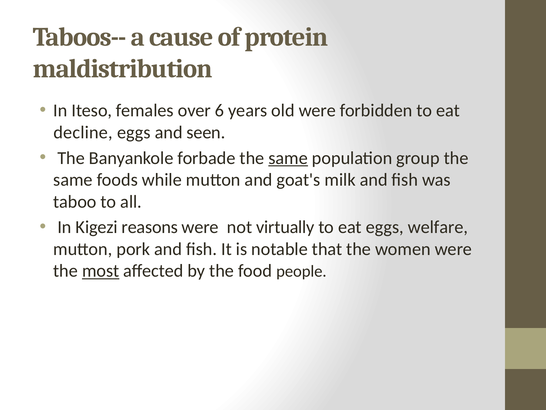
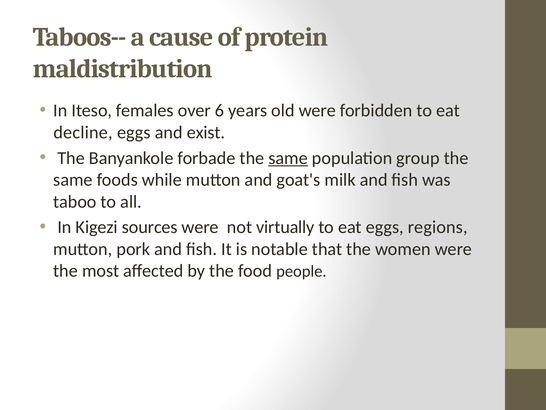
seen: seen -> exist
reasons: reasons -> sources
welfare: welfare -> regions
most underline: present -> none
